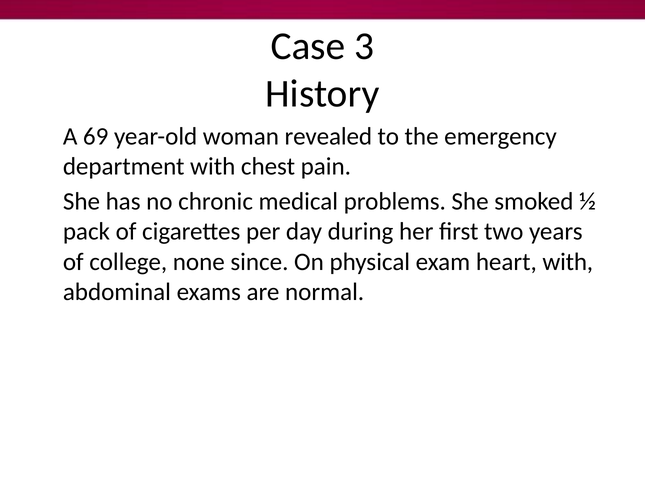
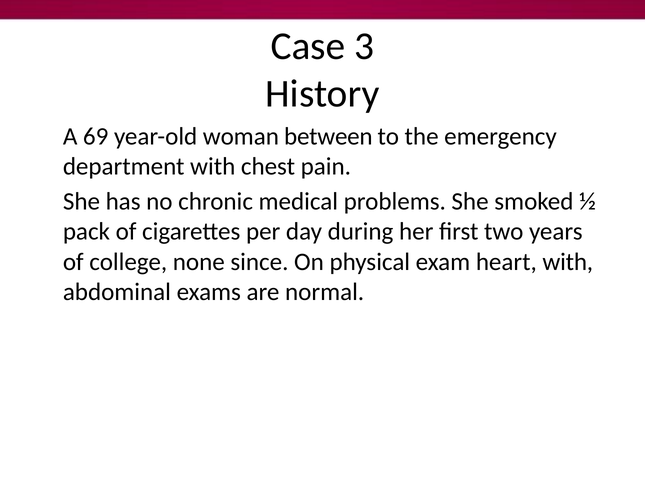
revealed: revealed -> between
